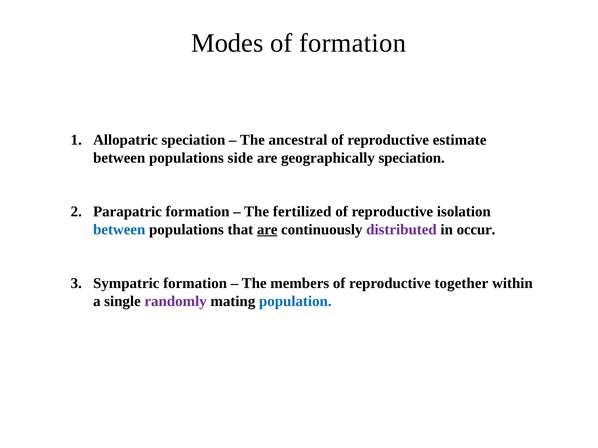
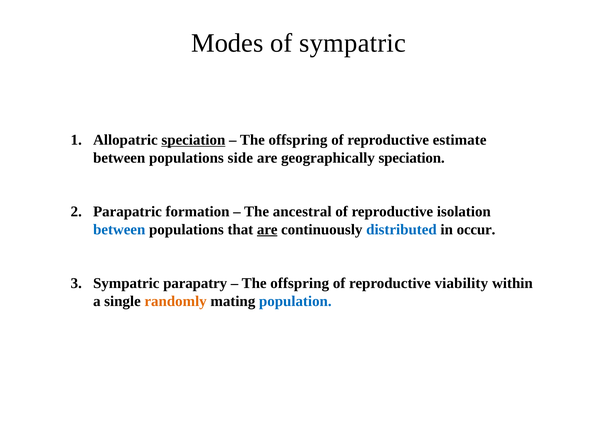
of formation: formation -> sympatric
speciation at (193, 140) underline: none -> present
ancestral at (298, 140): ancestral -> offspring
fertilized: fertilized -> ancestral
distributed colour: purple -> blue
Sympatric formation: formation -> parapatry
members at (300, 284): members -> offspring
together: together -> viability
randomly colour: purple -> orange
